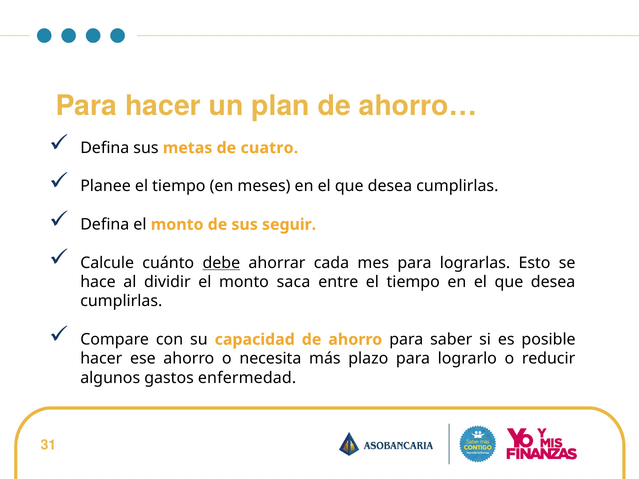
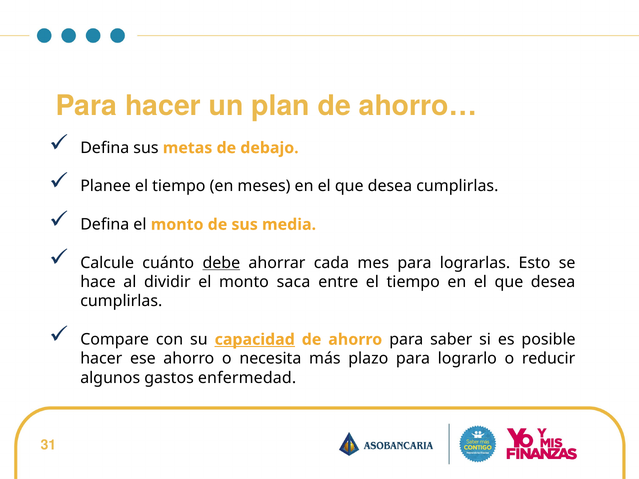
cuatro: cuatro -> debajo
seguir: seguir -> media
capacidad underline: none -> present
